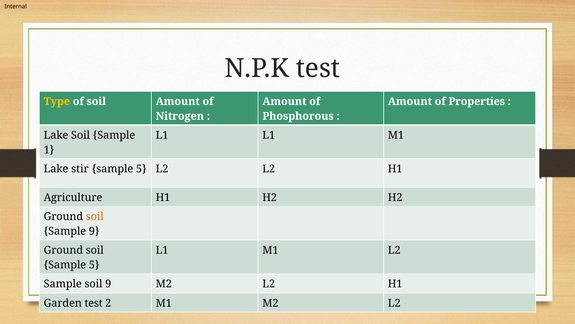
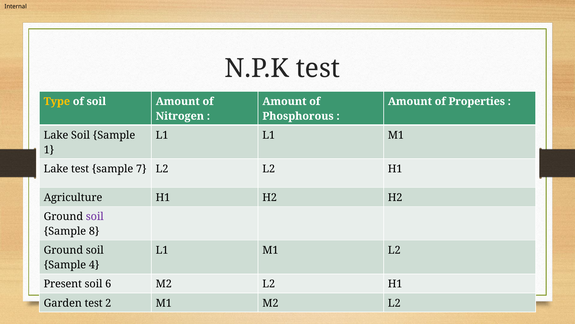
Lake stir: stir -> test
5 at (141, 169): 5 -> 7
soil at (95, 216) colour: orange -> purple
Sample 9: 9 -> 8
5 at (94, 265): 5 -> 4
Sample at (63, 284): Sample -> Present
soil 9: 9 -> 6
